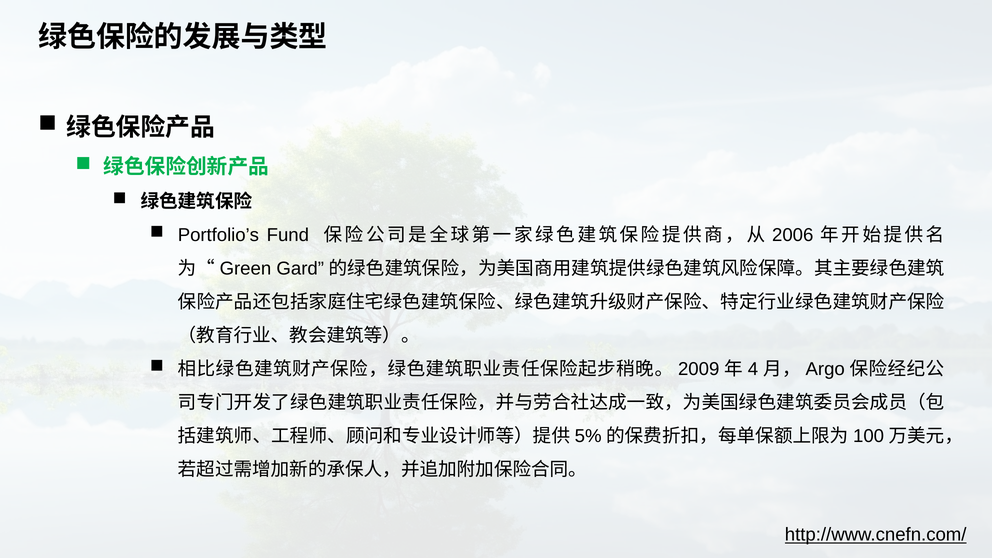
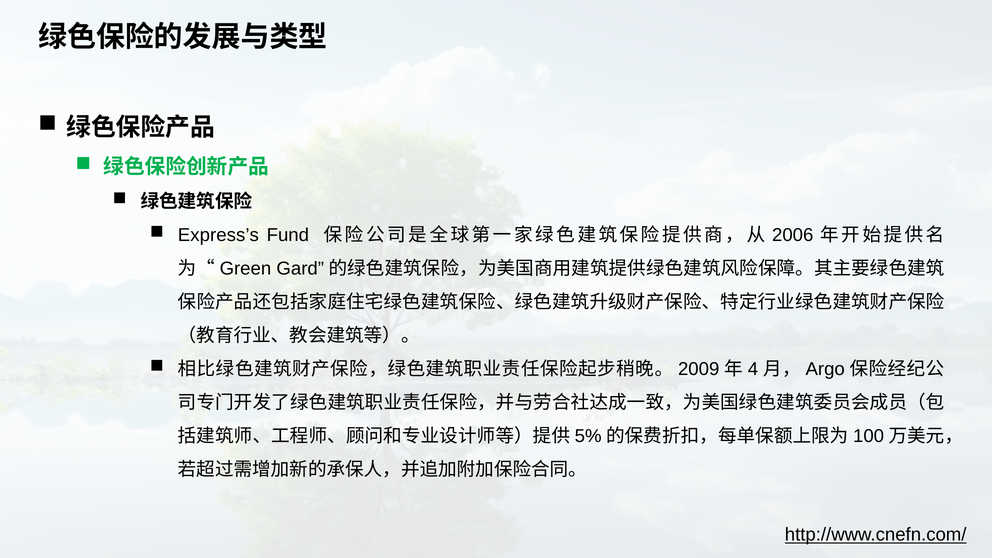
Portfolio’s: Portfolio’s -> Express’s
